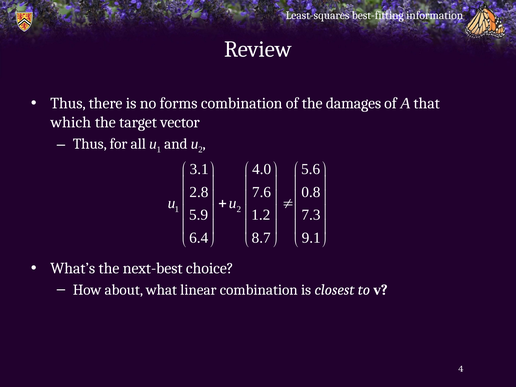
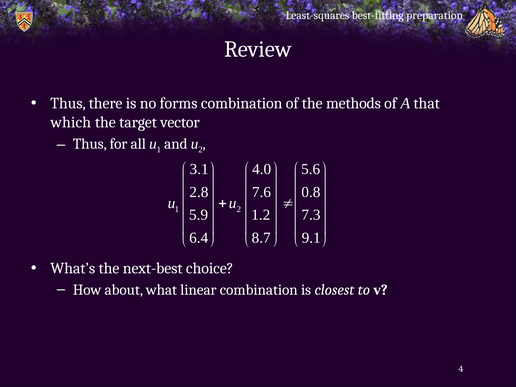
information: information -> preparation
damages: damages -> methods
